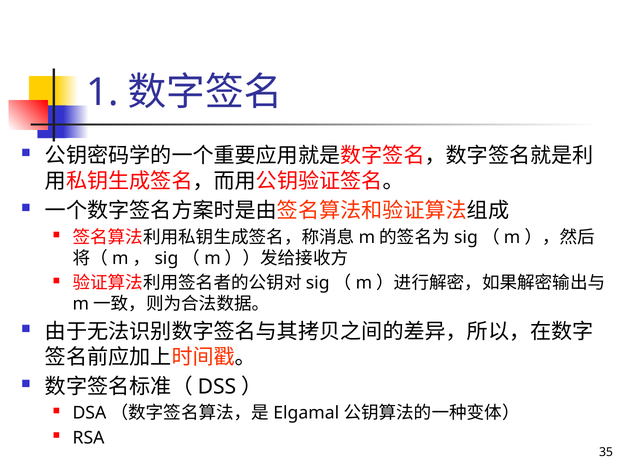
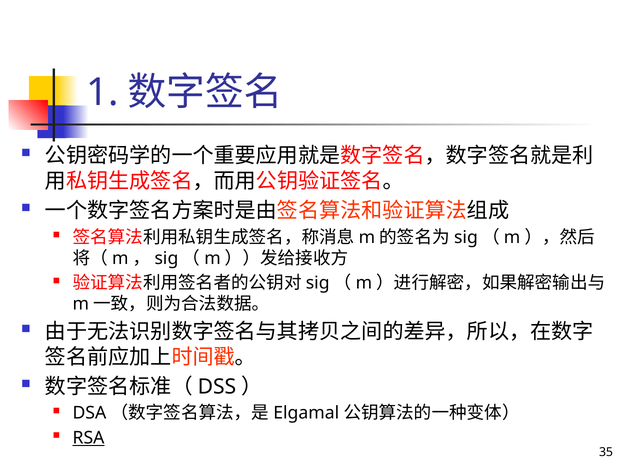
RSA underline: none -> present
